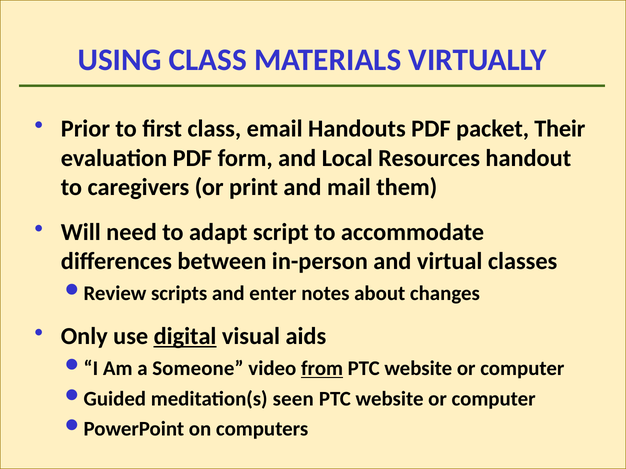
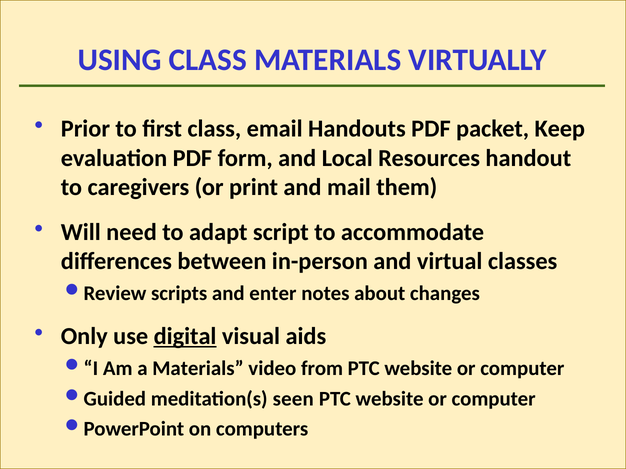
Their: Their -> Keep
a Someone: Someone -> Materials
from underline: present -> none
